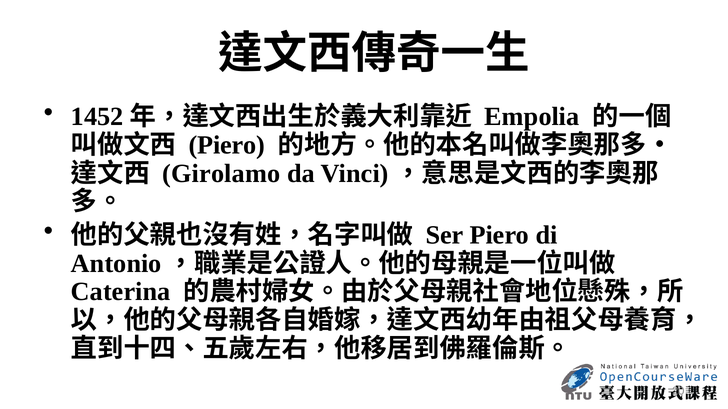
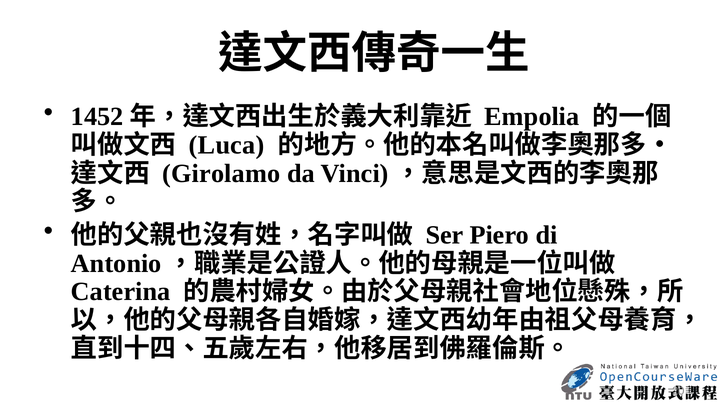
Piero at (227, 145): Piero -> Luca
